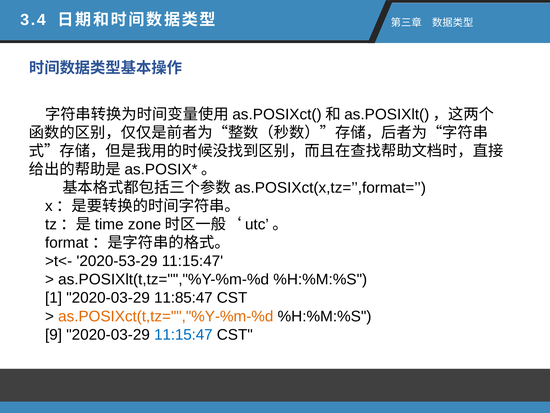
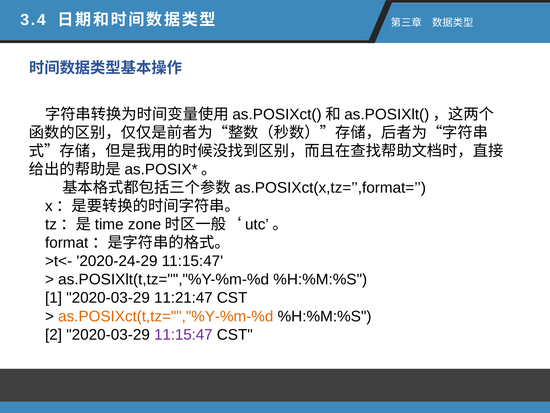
2020-53-29: 2020-53-29 -> 2020-24-29
11:85:47: 11:85:47 -> 11:21:47
9: 9 -> 2
11:15:47 at (183, 334) colour: blue -> purple
